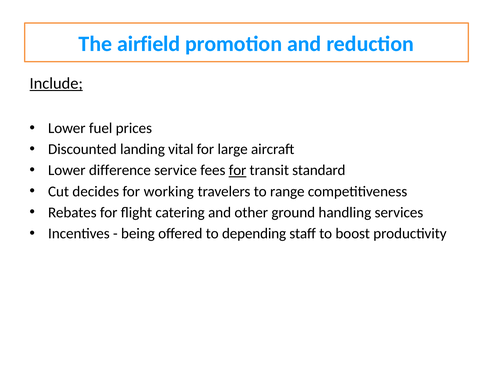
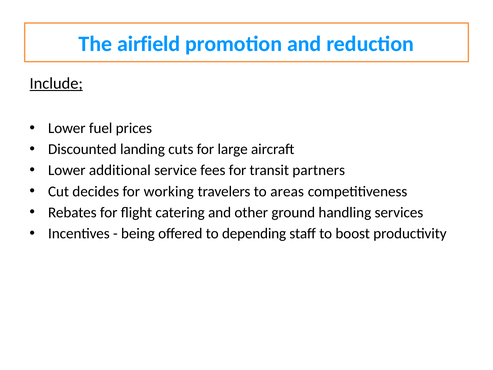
vital: vital -> cuts
difference: difference -> additional
for at (238, 170) underline: present -> none
standard: standard -> partners
range: range -> areas
